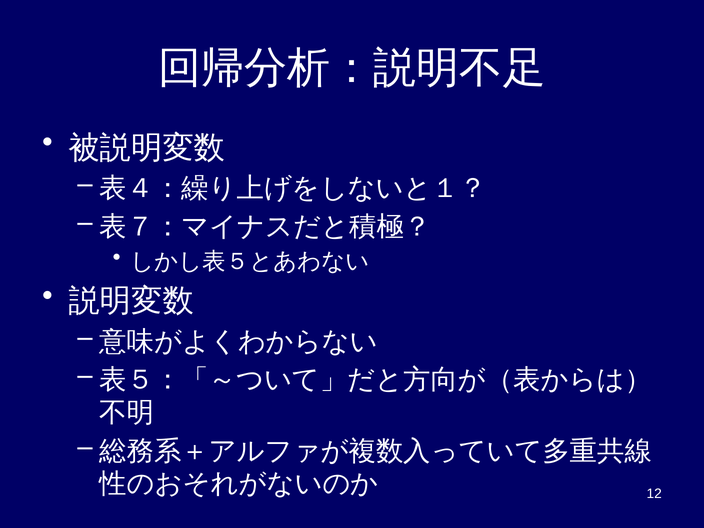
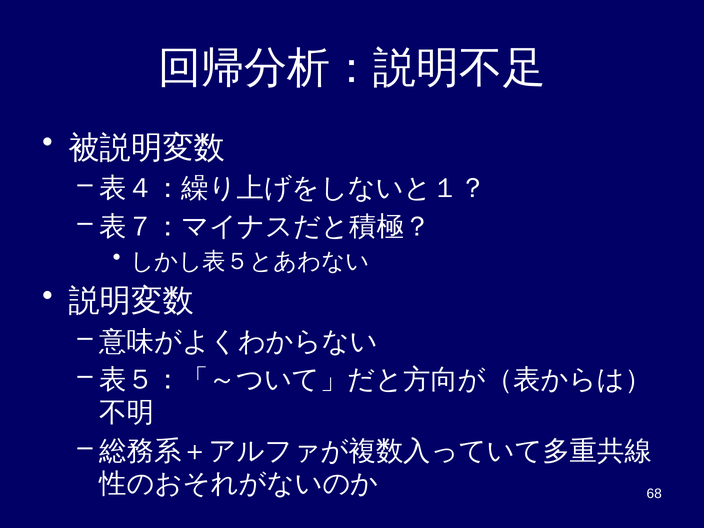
12: 12 -> 68
